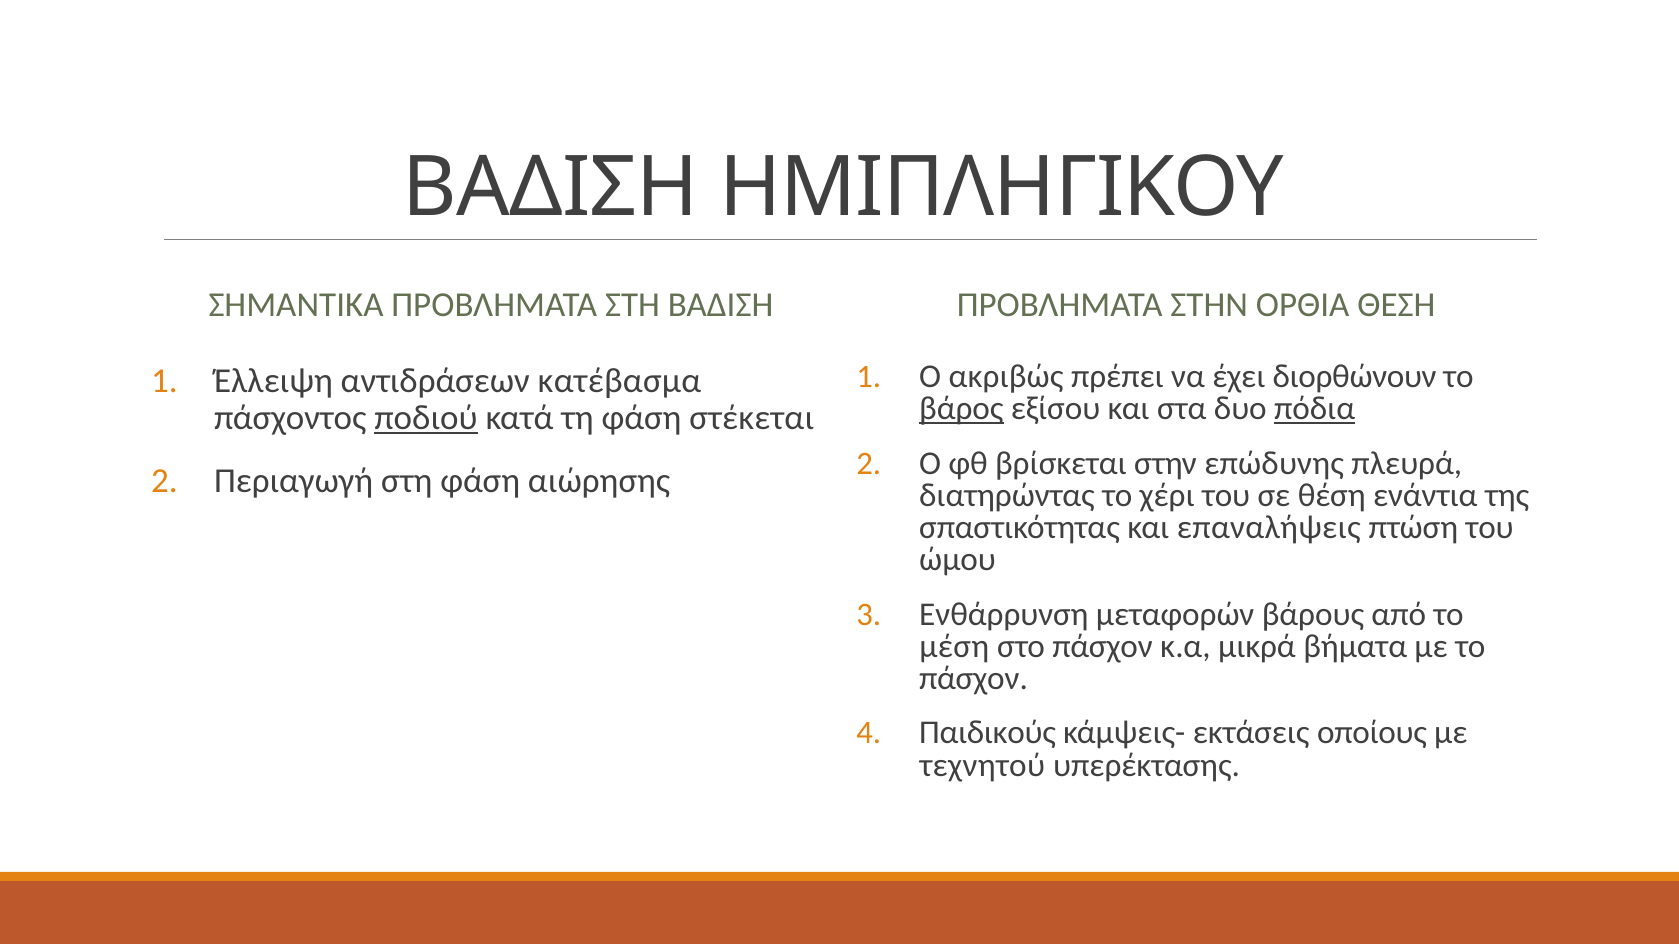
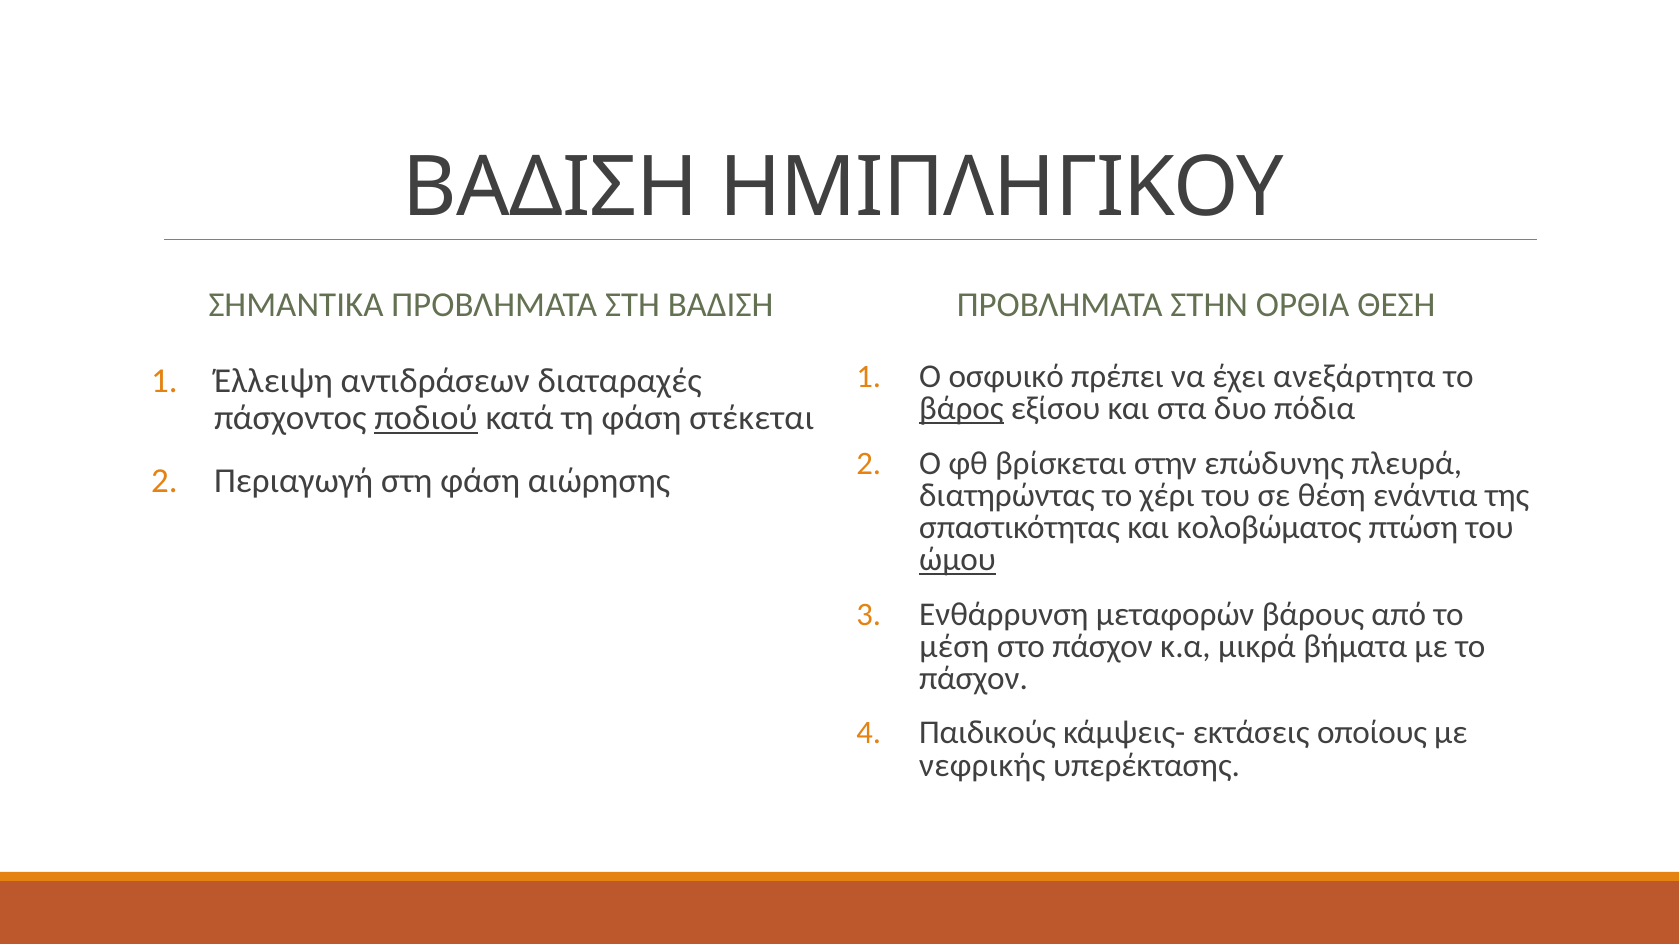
ακριβώς: ακριβώς -> οσφυικό
διορθώνουν: διορθώνουν -> ανεξάρτητα
κατέβασμα: κατέβασμα -> διαταραχές
πόδια underline: present -> none
επαναλήψεις: επαναλήψεις -> κολοβώματος
ώμου underline: none -> present
τεχνητού: τεχνητού -> νεφρικής
